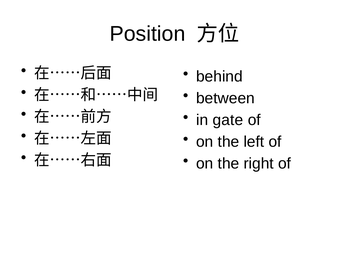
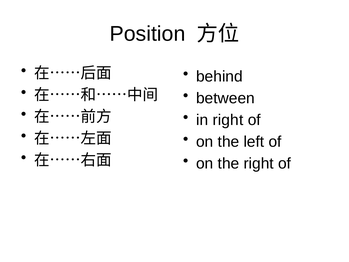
in gate: gate -> right
